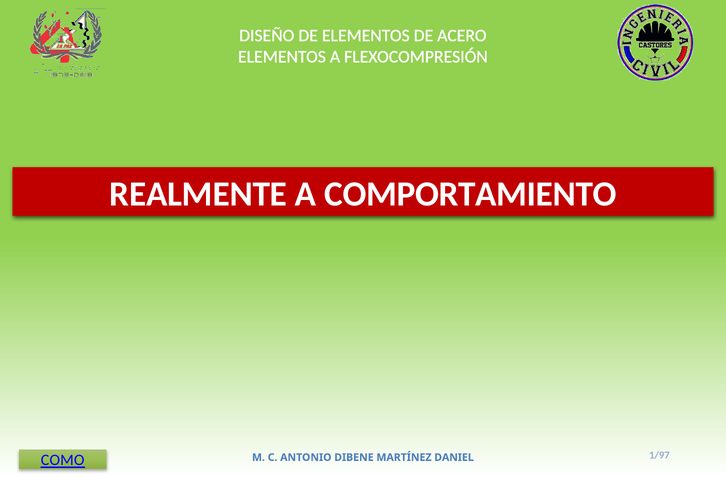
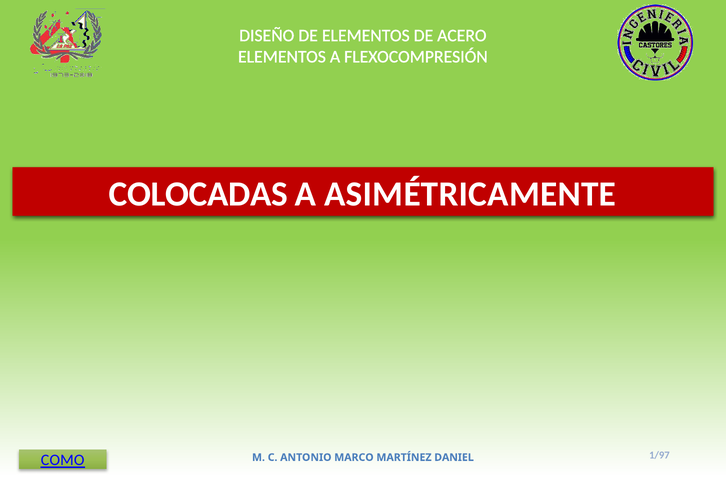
REALMENTE: REALMENTE -> COLOCADAS
COMPORTAMIENTO: COMPORTAMIENTO -> ASIMÉTRICAMENTE
DIBENE: DIBENE -> MARCO
